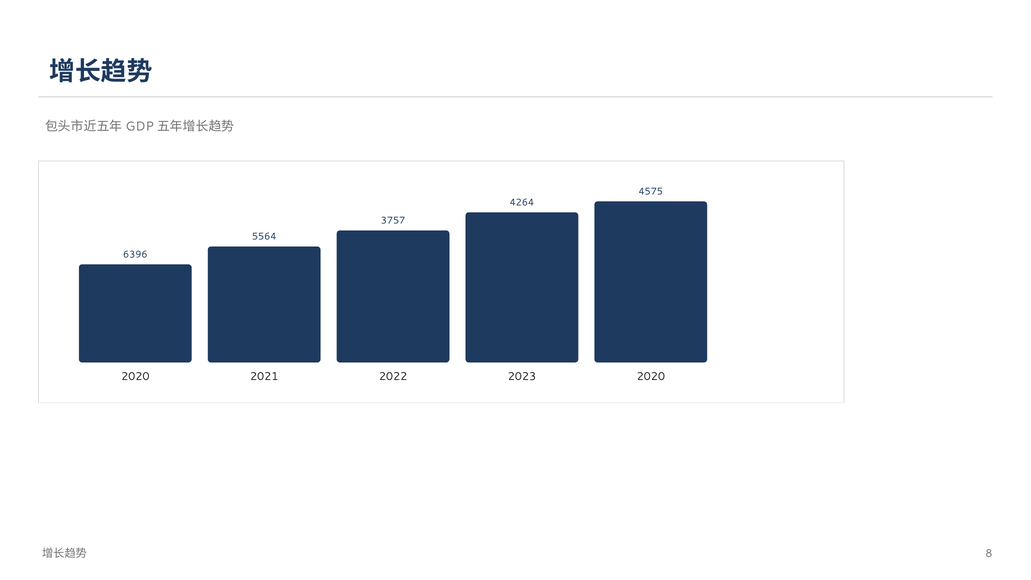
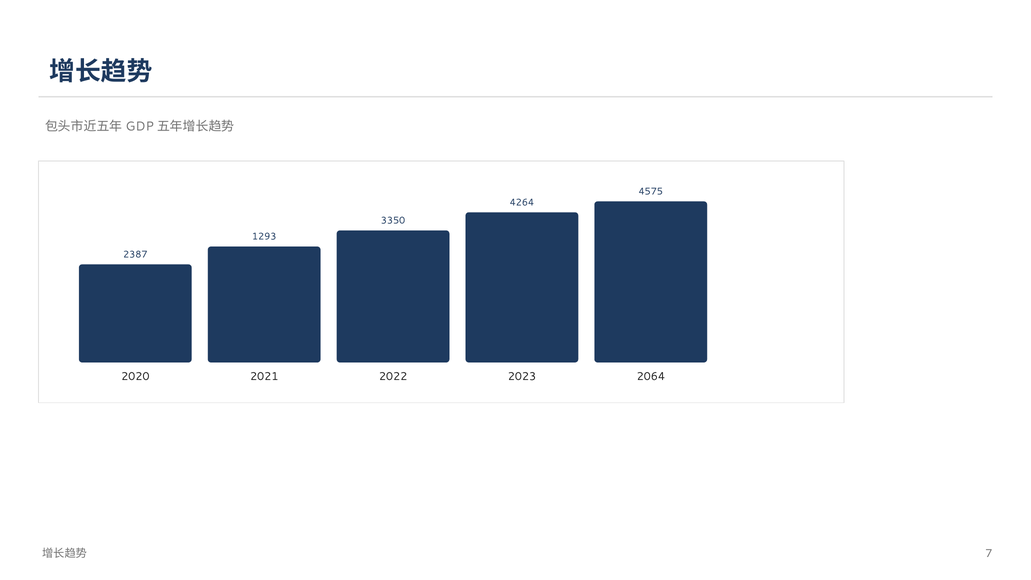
3757: 3757 -> 3350
5564: 5564 -> 1293
6396: 6396 -> 2387
2020 at (651, 377): 2020 -> 2064
8: 8 -> 7
